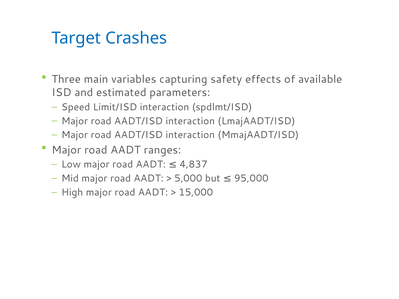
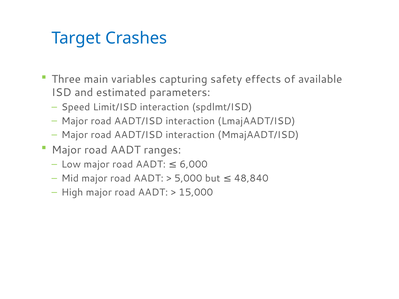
4,837: 4,837 -> 6,000
95,000: 95,000 -> 48,840
